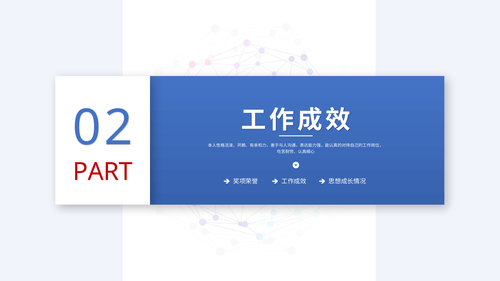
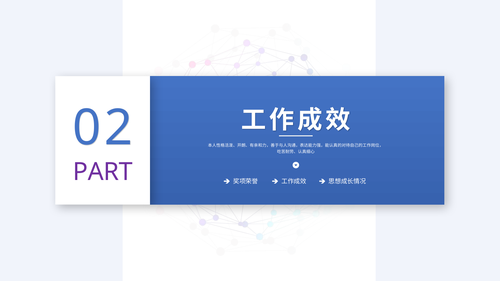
PART colour: red -> purple
